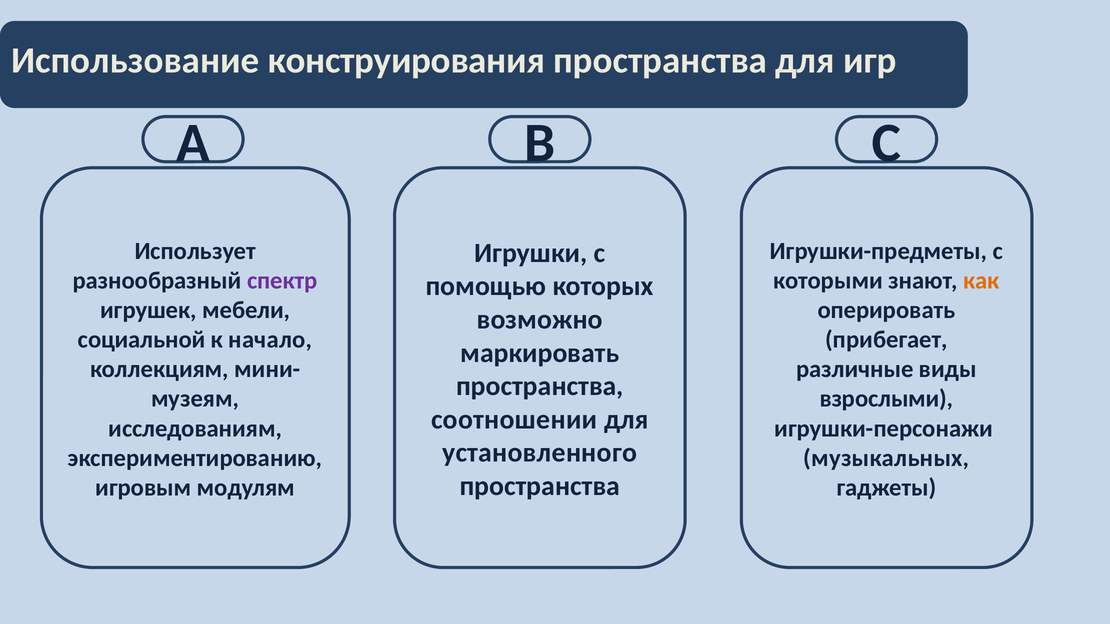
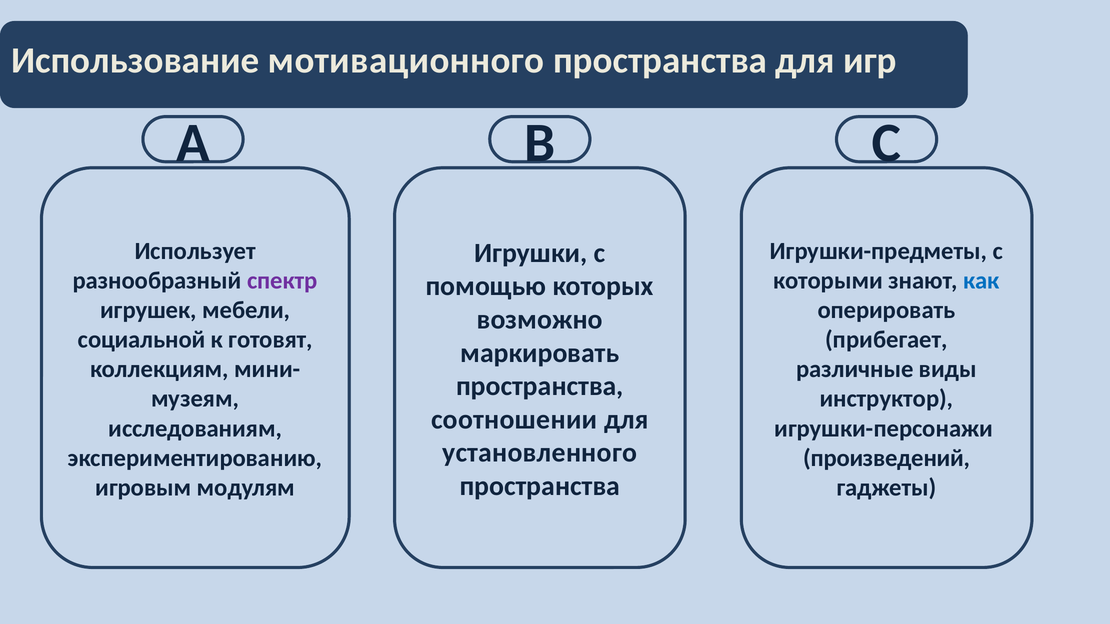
конструирования: конструирования -> мотивационного
как colour: orange -> blue
начало: начало -> готовят
взрослыми: взрослыми -> инструктор
музыкальных: музыкальных -> произведений
